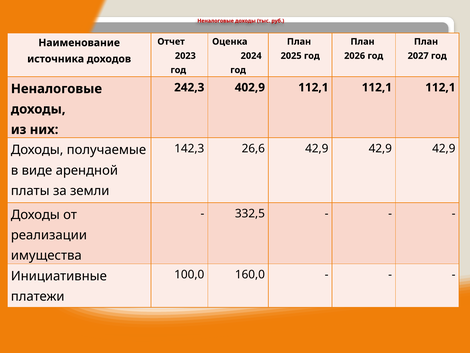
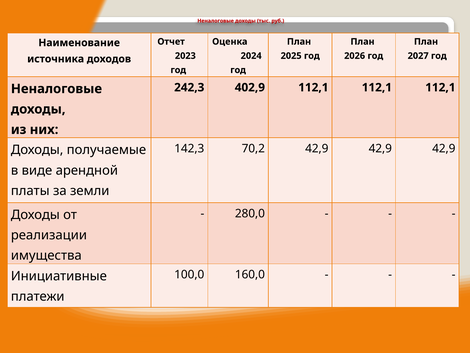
26,6: 26,6 -> 70,2
332,5: 332,5 -> 280,0
